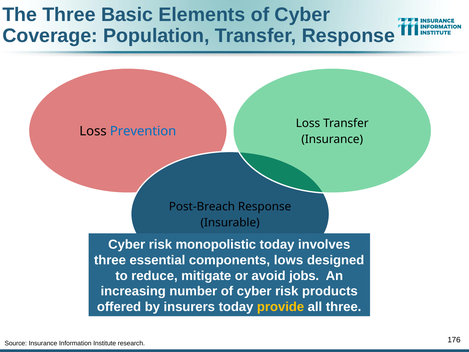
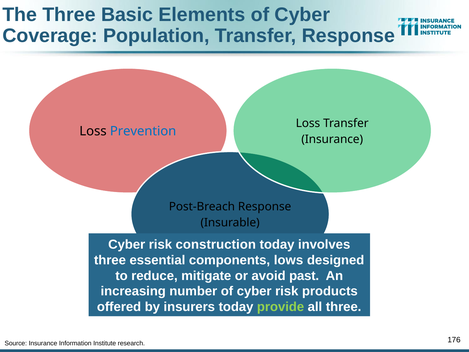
monopolistic: monopolistic -> construction
jobs: jobs -> past
provide colour: yellow -> light green
